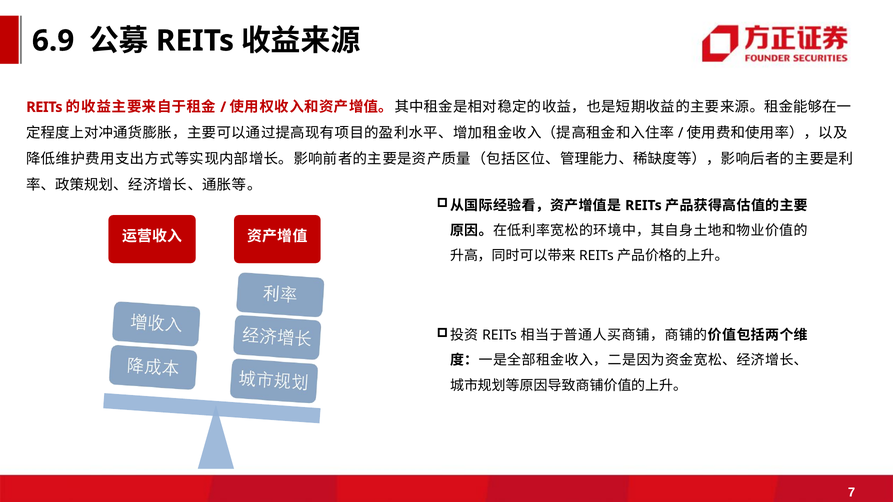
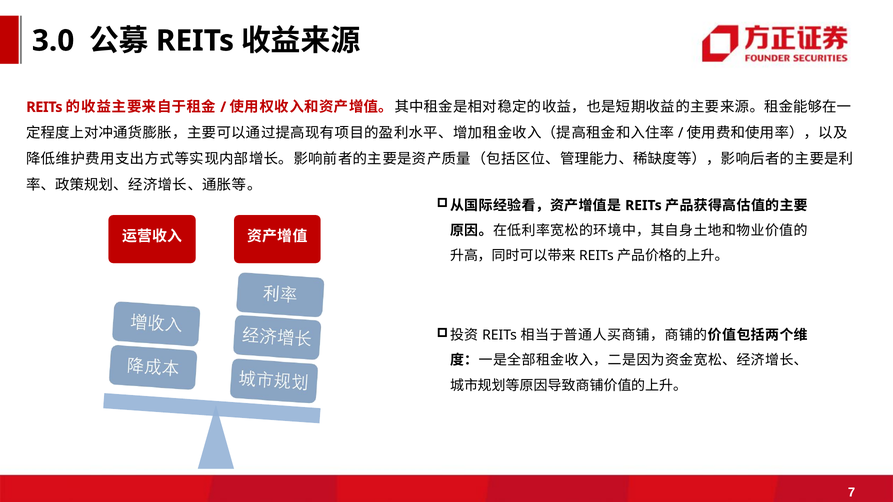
6.9: 6.9 -> 3.0
